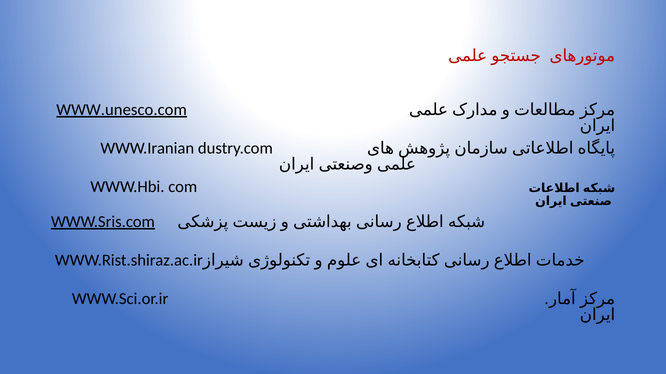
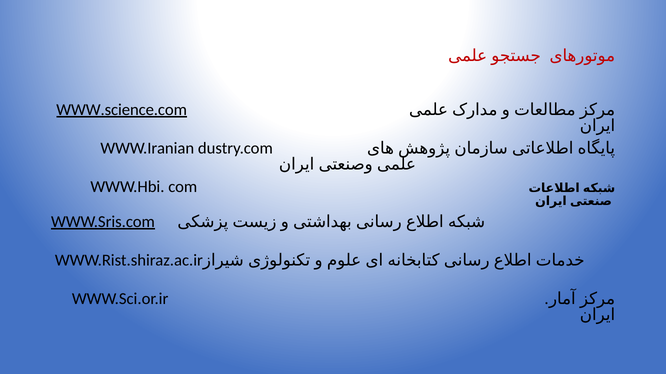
WWW.unesco.com: WWW.unesco.com -> WWW.science.com
